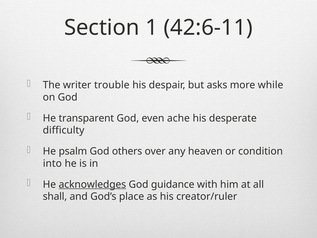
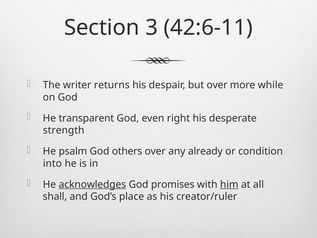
1: 1 -> 3
trouble: trouble -> returns
but asks: asks -> over
ache: ache -> right
difficulty: difficulty -> strength
heaven: heaven -> already
guidance: guidance -> promises
him underline: none -> present
